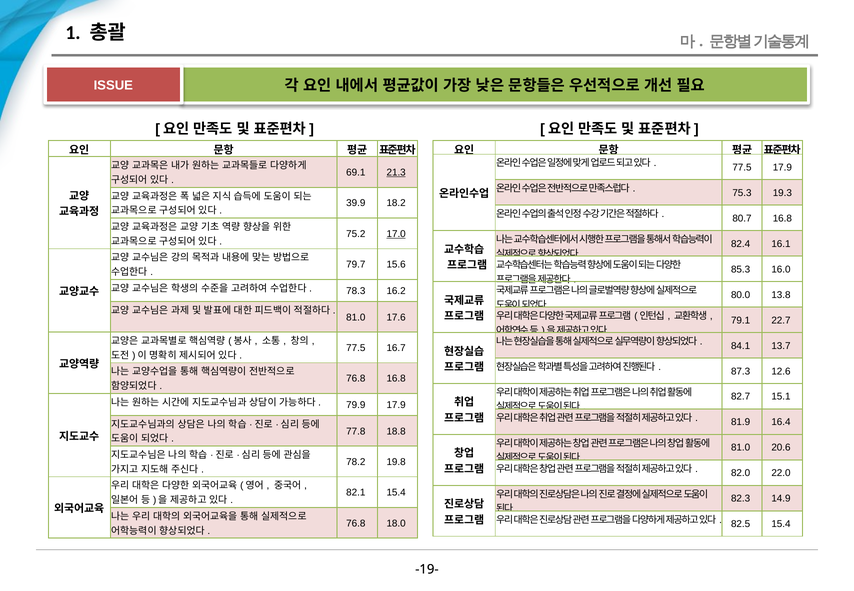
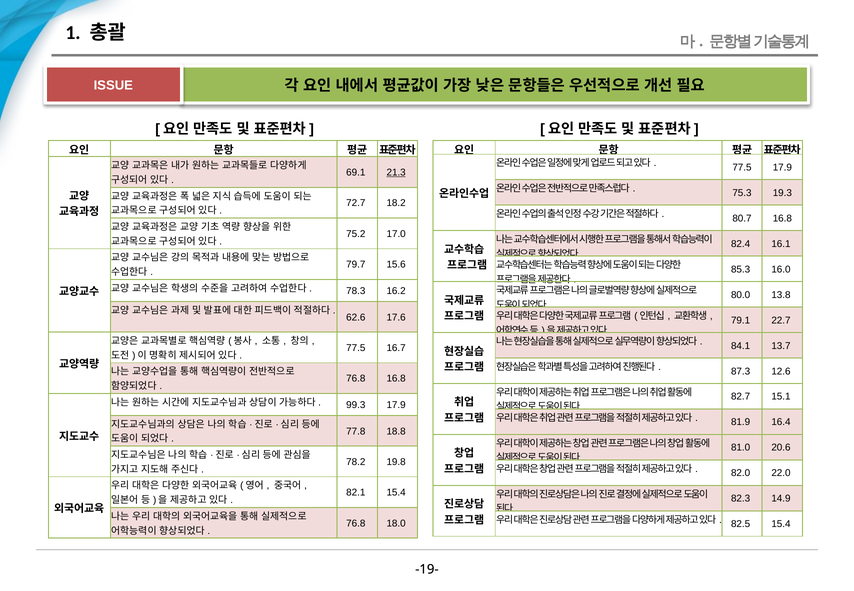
39.9: 39.9 -> 72.7
17.0 underline: present -> none
81.0 at (356, 317): 81.0 -> 62.6
79.9: 79.9 -> 99.3
